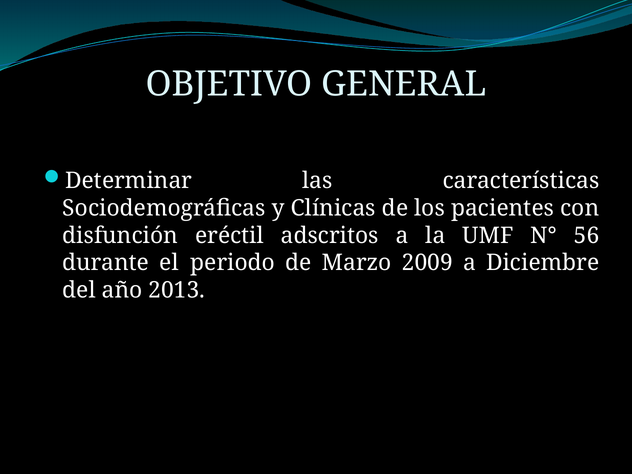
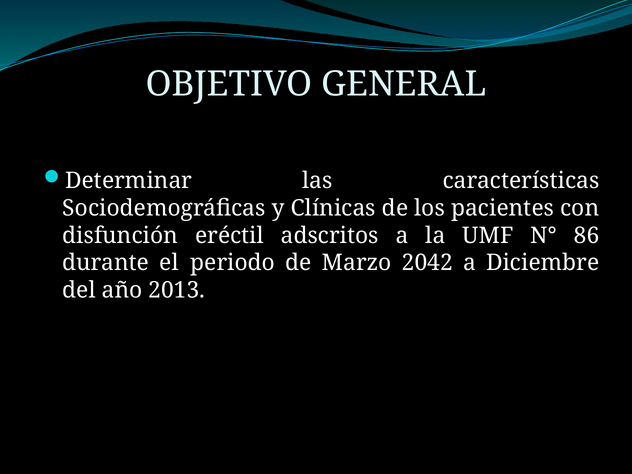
56: 56 -> 86
2009: 2009 -> 2042
